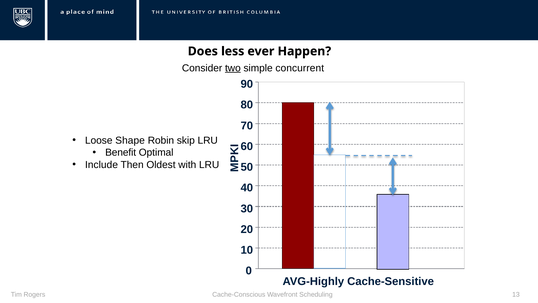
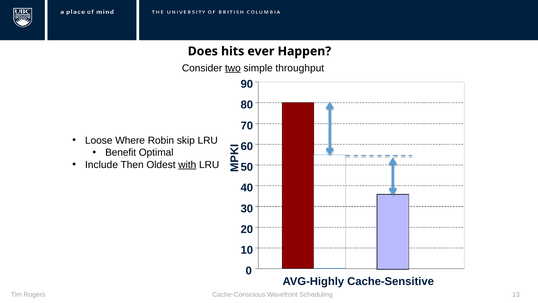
less: less -> hits
concurrent: concurrent -> throughput
Shape: Shape -> Where
with underline: none -> present
